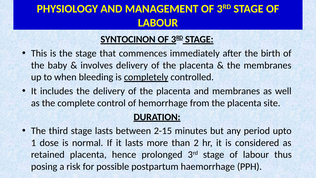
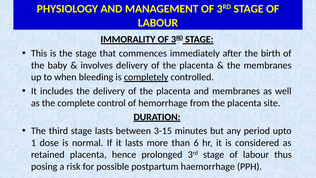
SYNTOCINON: SYNTOCINON -> IMMORALITY
2-15: 2-15 -> 3-15
2: 2 -> 6
